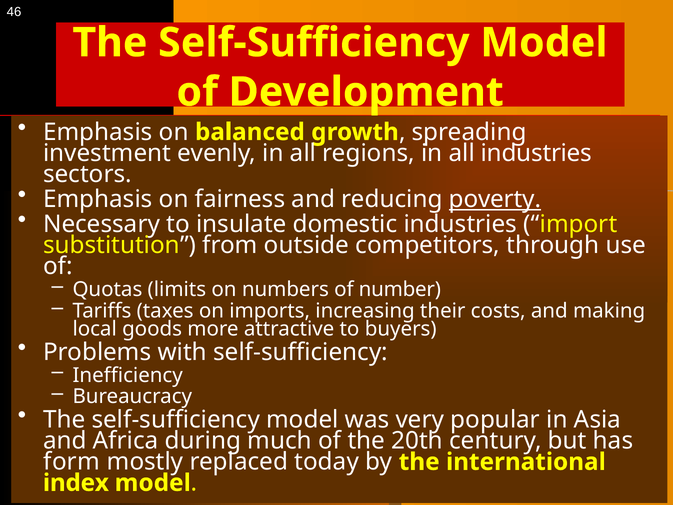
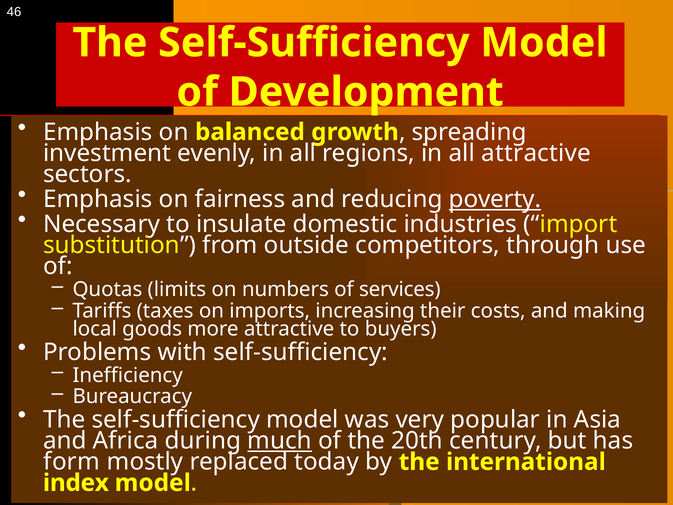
all industries: industries -> attractive
number: number -> services
much underline: none -> present
